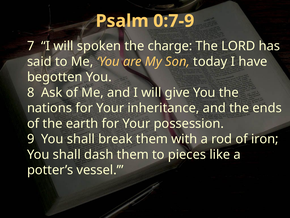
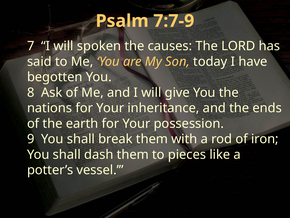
0:7-9: 0:7-9 -> 7:7-9
charge: charge -> causes
